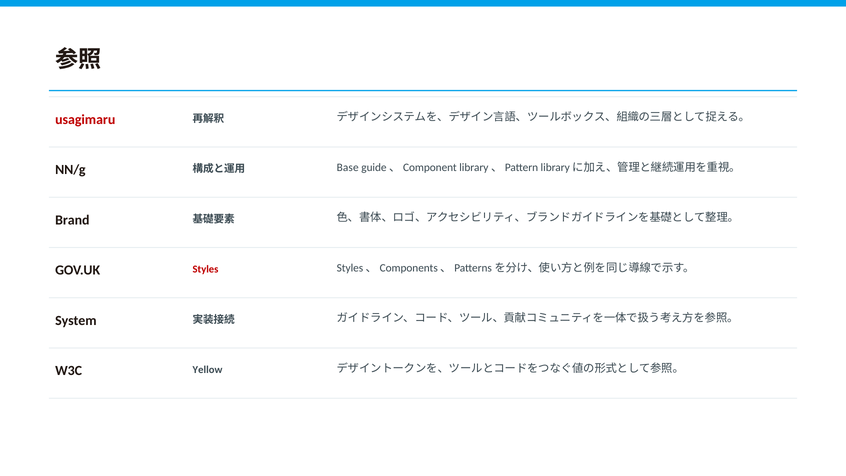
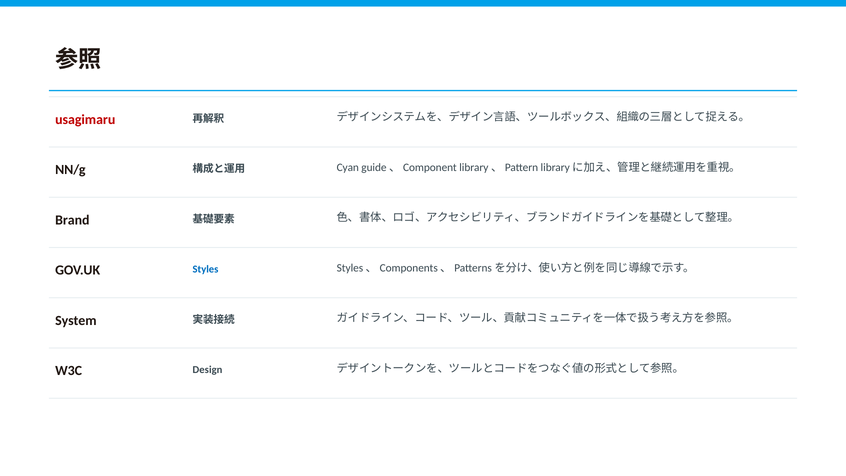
Base: Base -> Cyan
Styles colour: red -> blue
Yellow: Yellow -> Design
